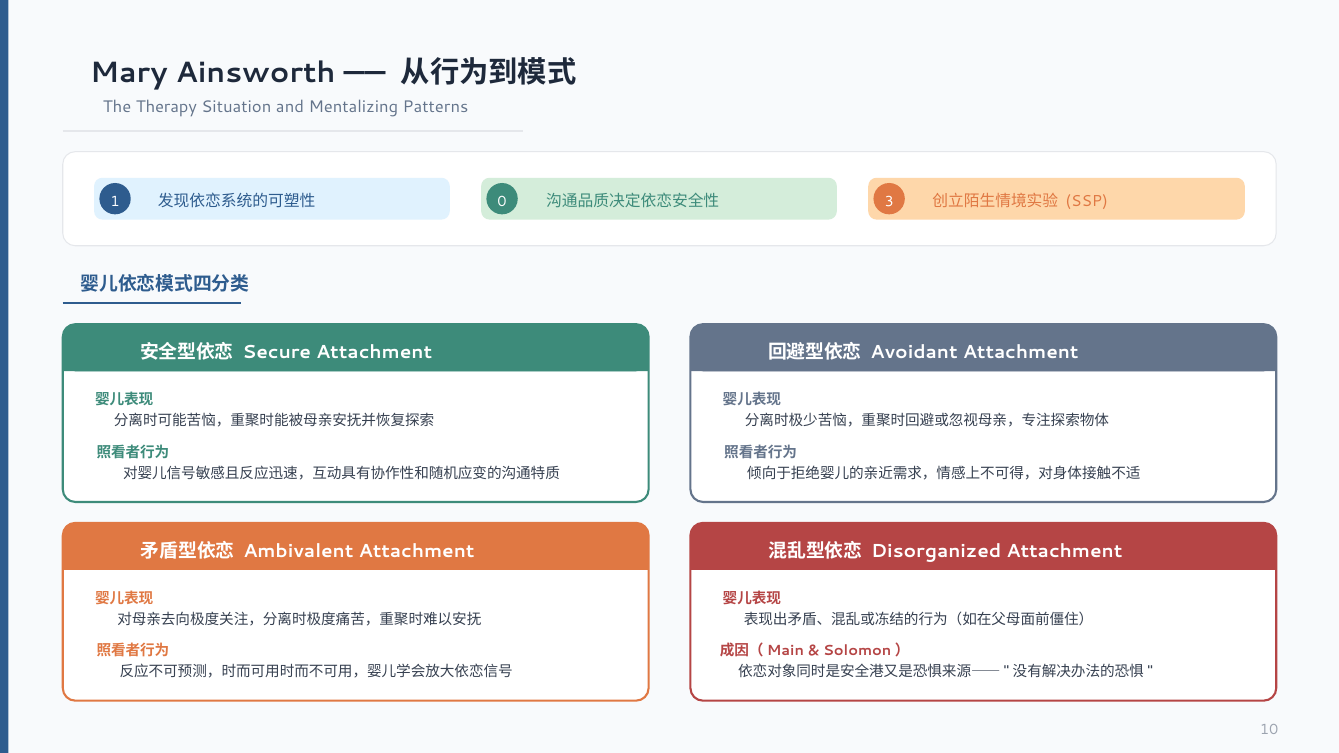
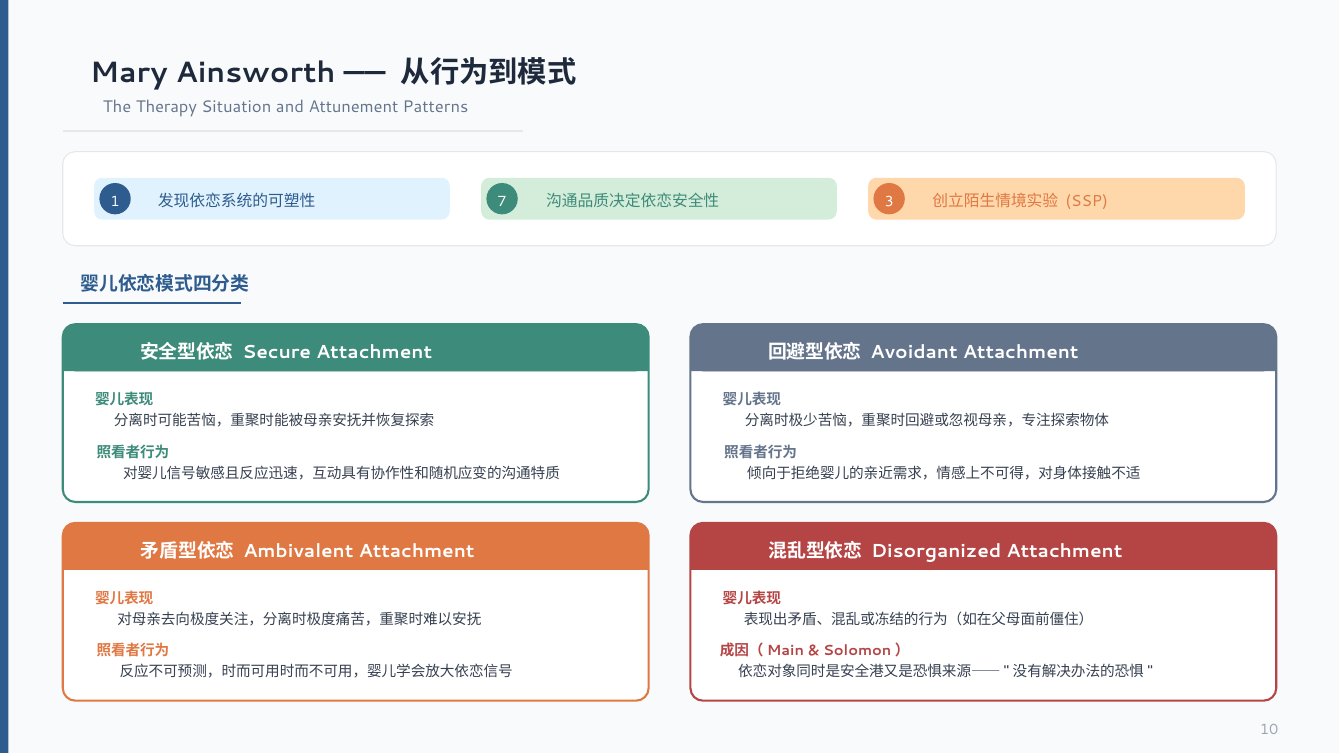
Mentalizing: Mentalizing -> Attunement
0: 0 -> 7
